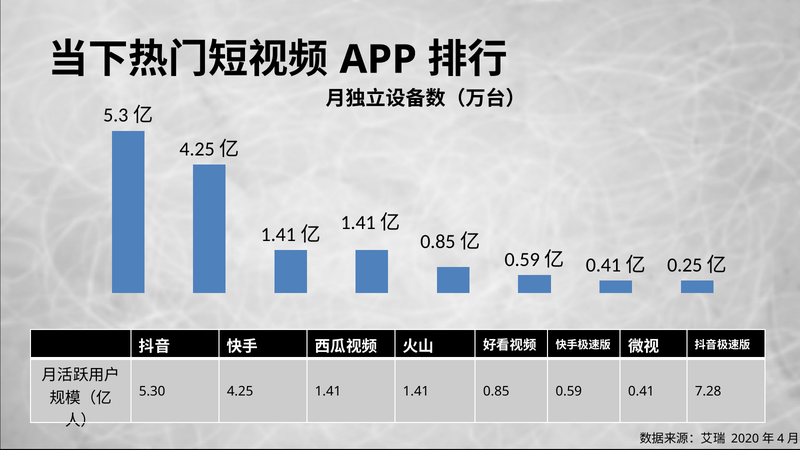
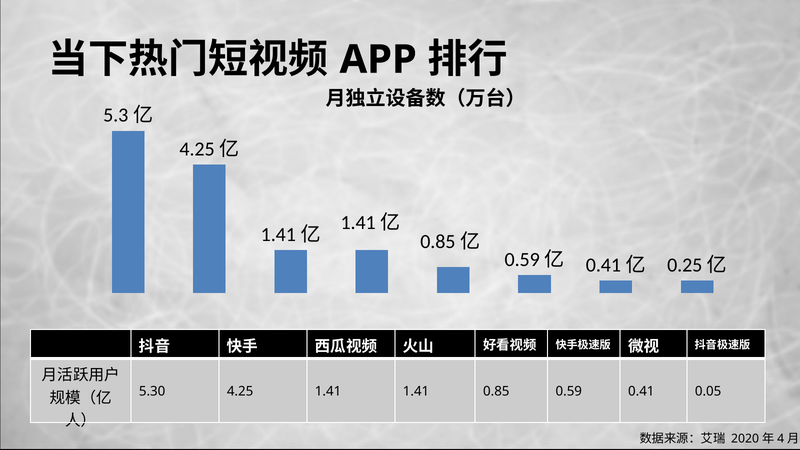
7.28: 7.28 -> 0.05
